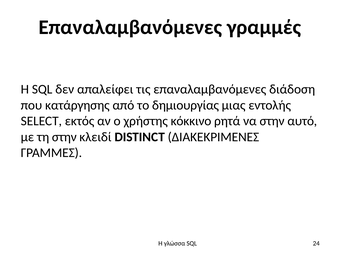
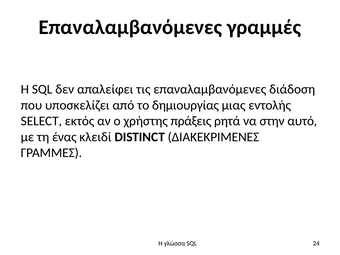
κατάργησης: κατάργησης -> υποσκελίζει
κόκκινο: κόκκινο -> πράξεις
τη στην: στην -> ένας
